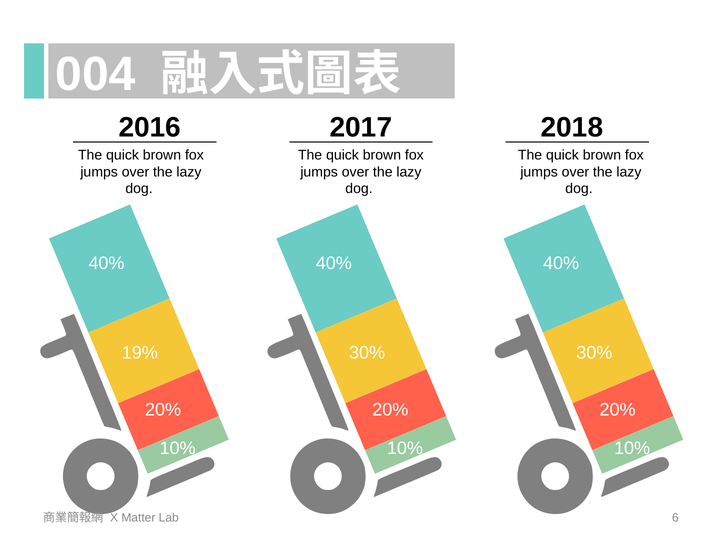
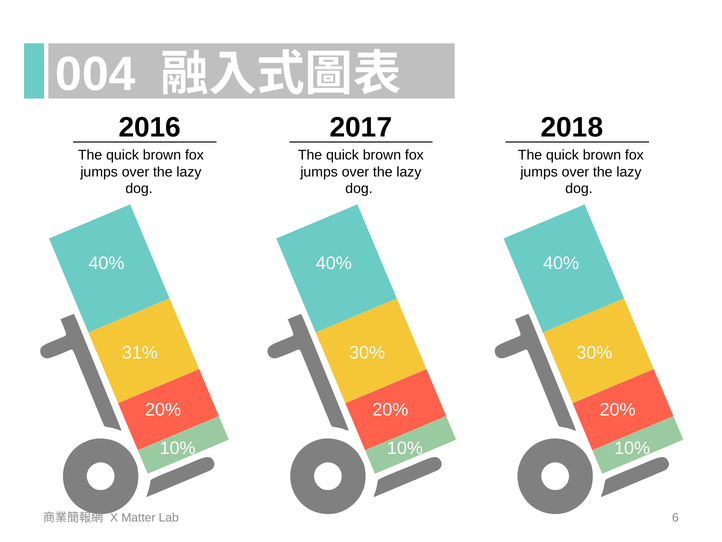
19%: 19% -> 31%
